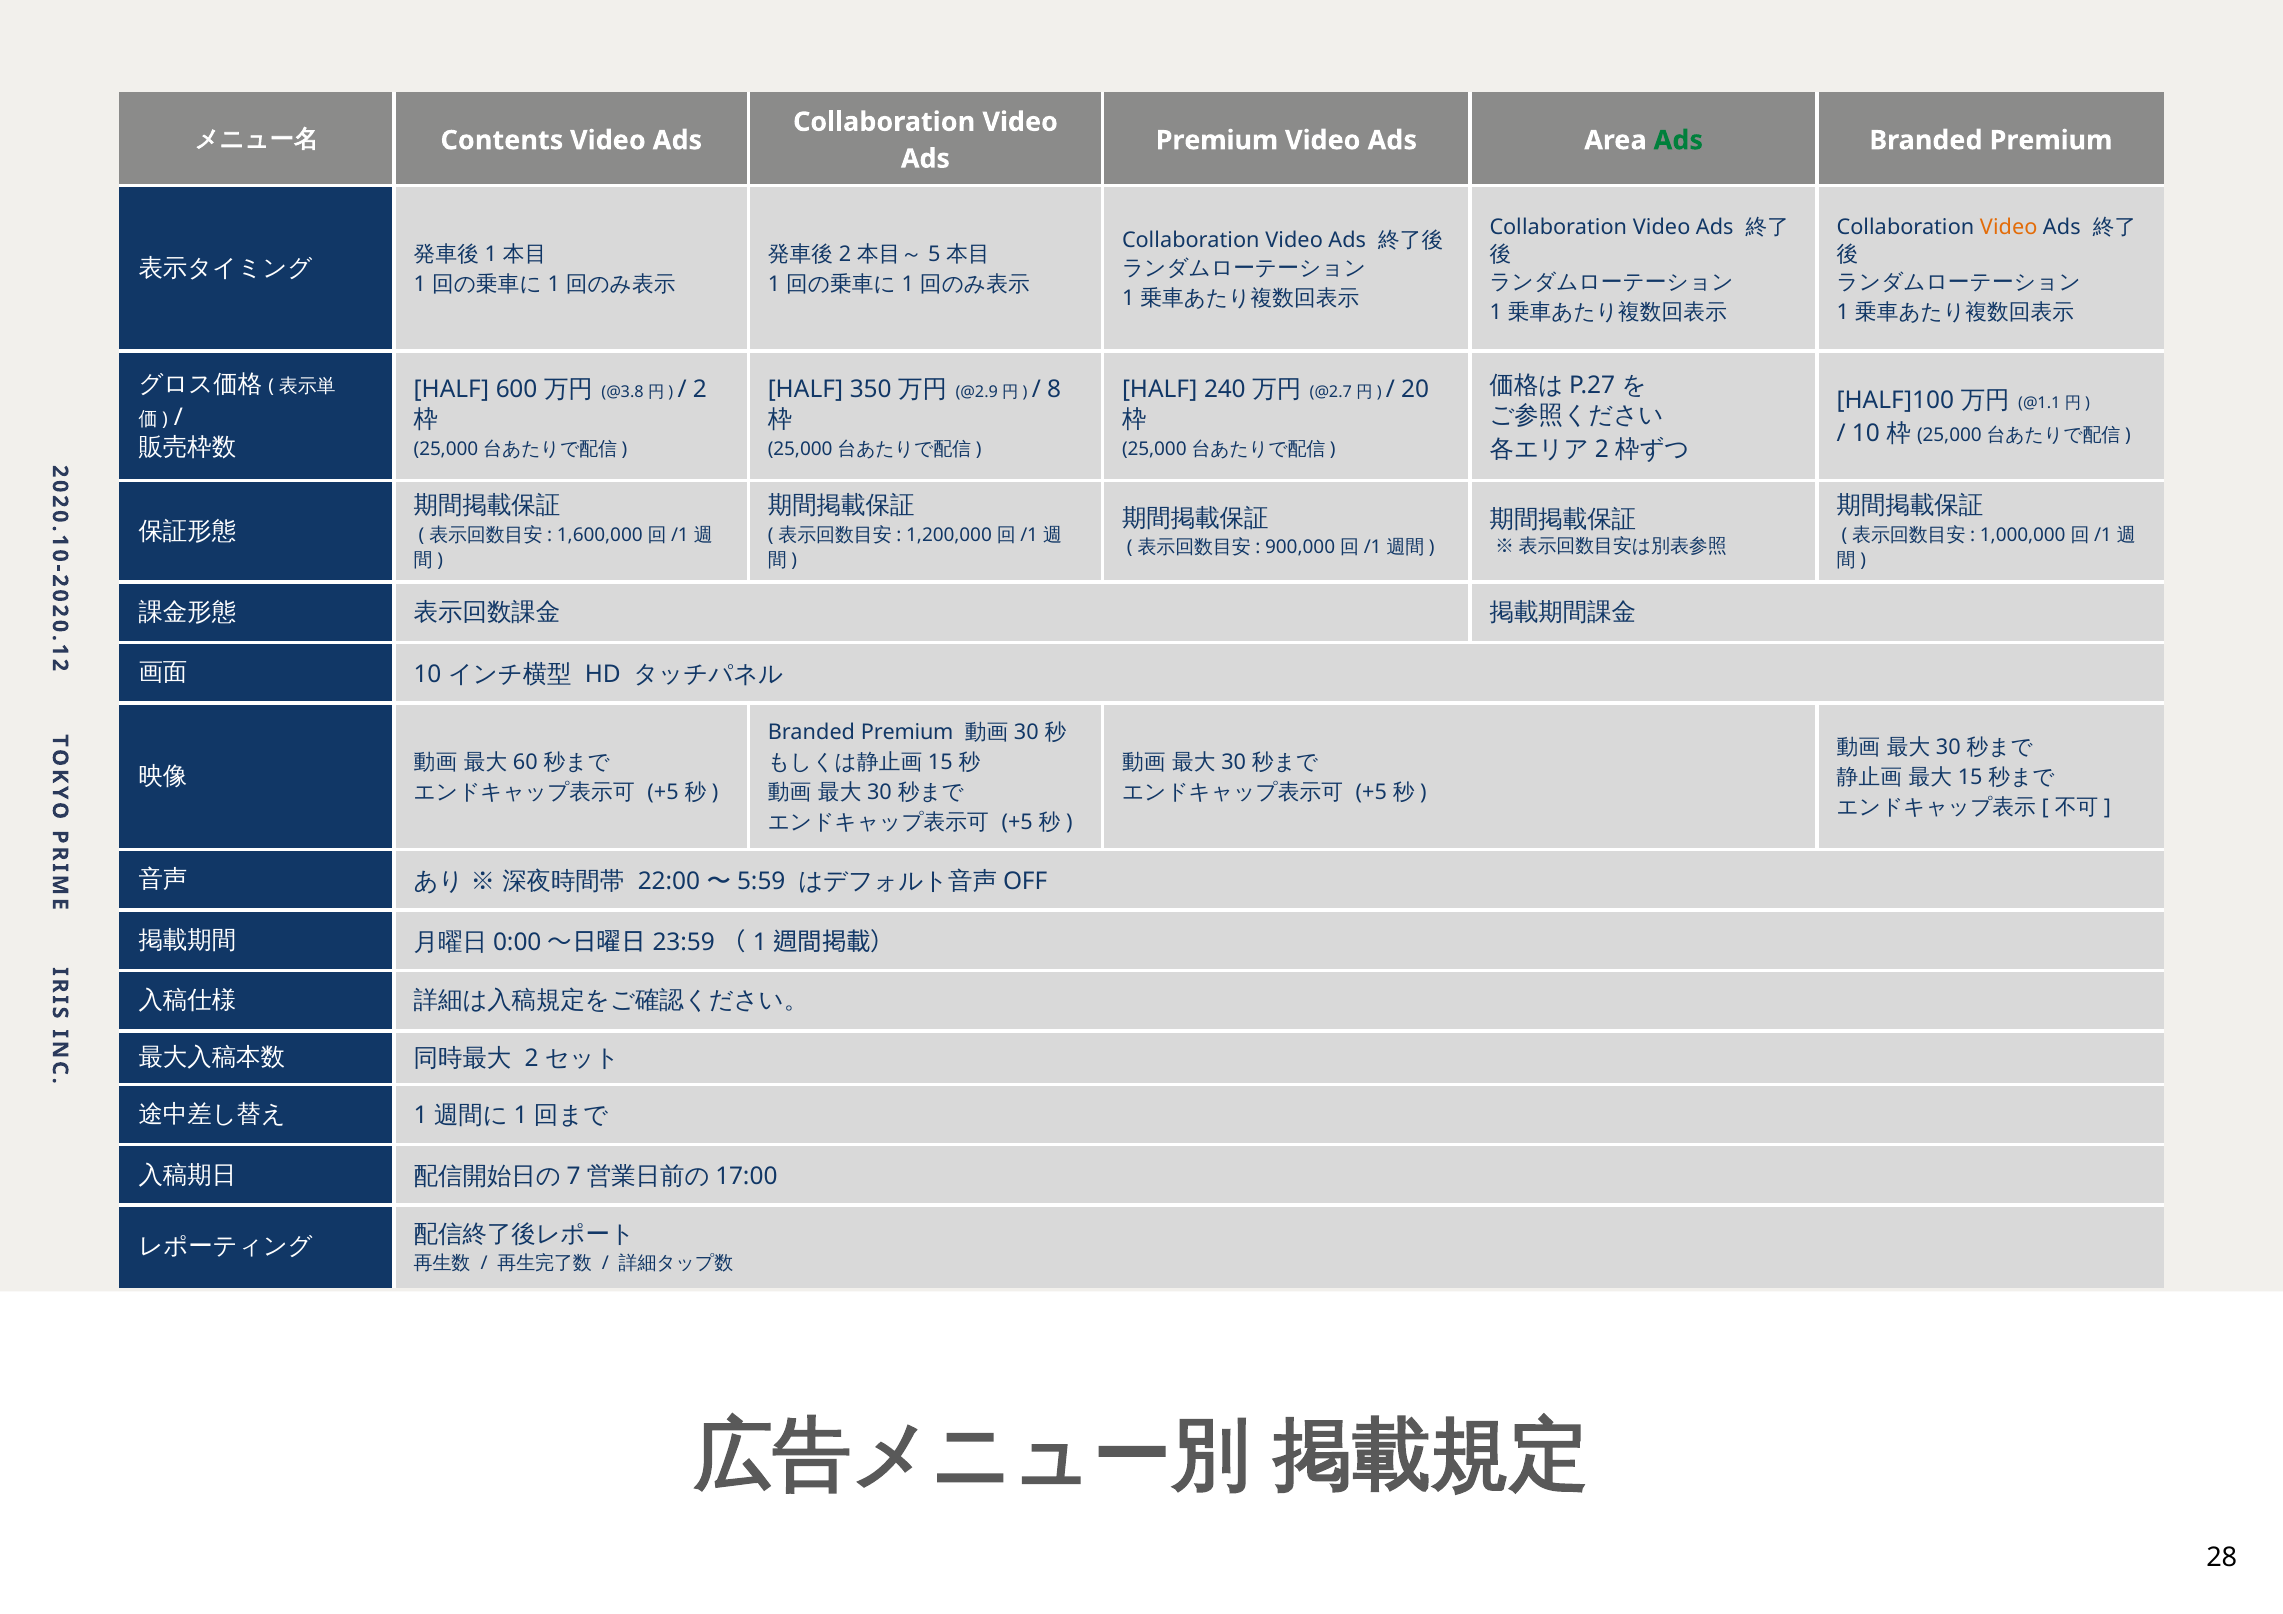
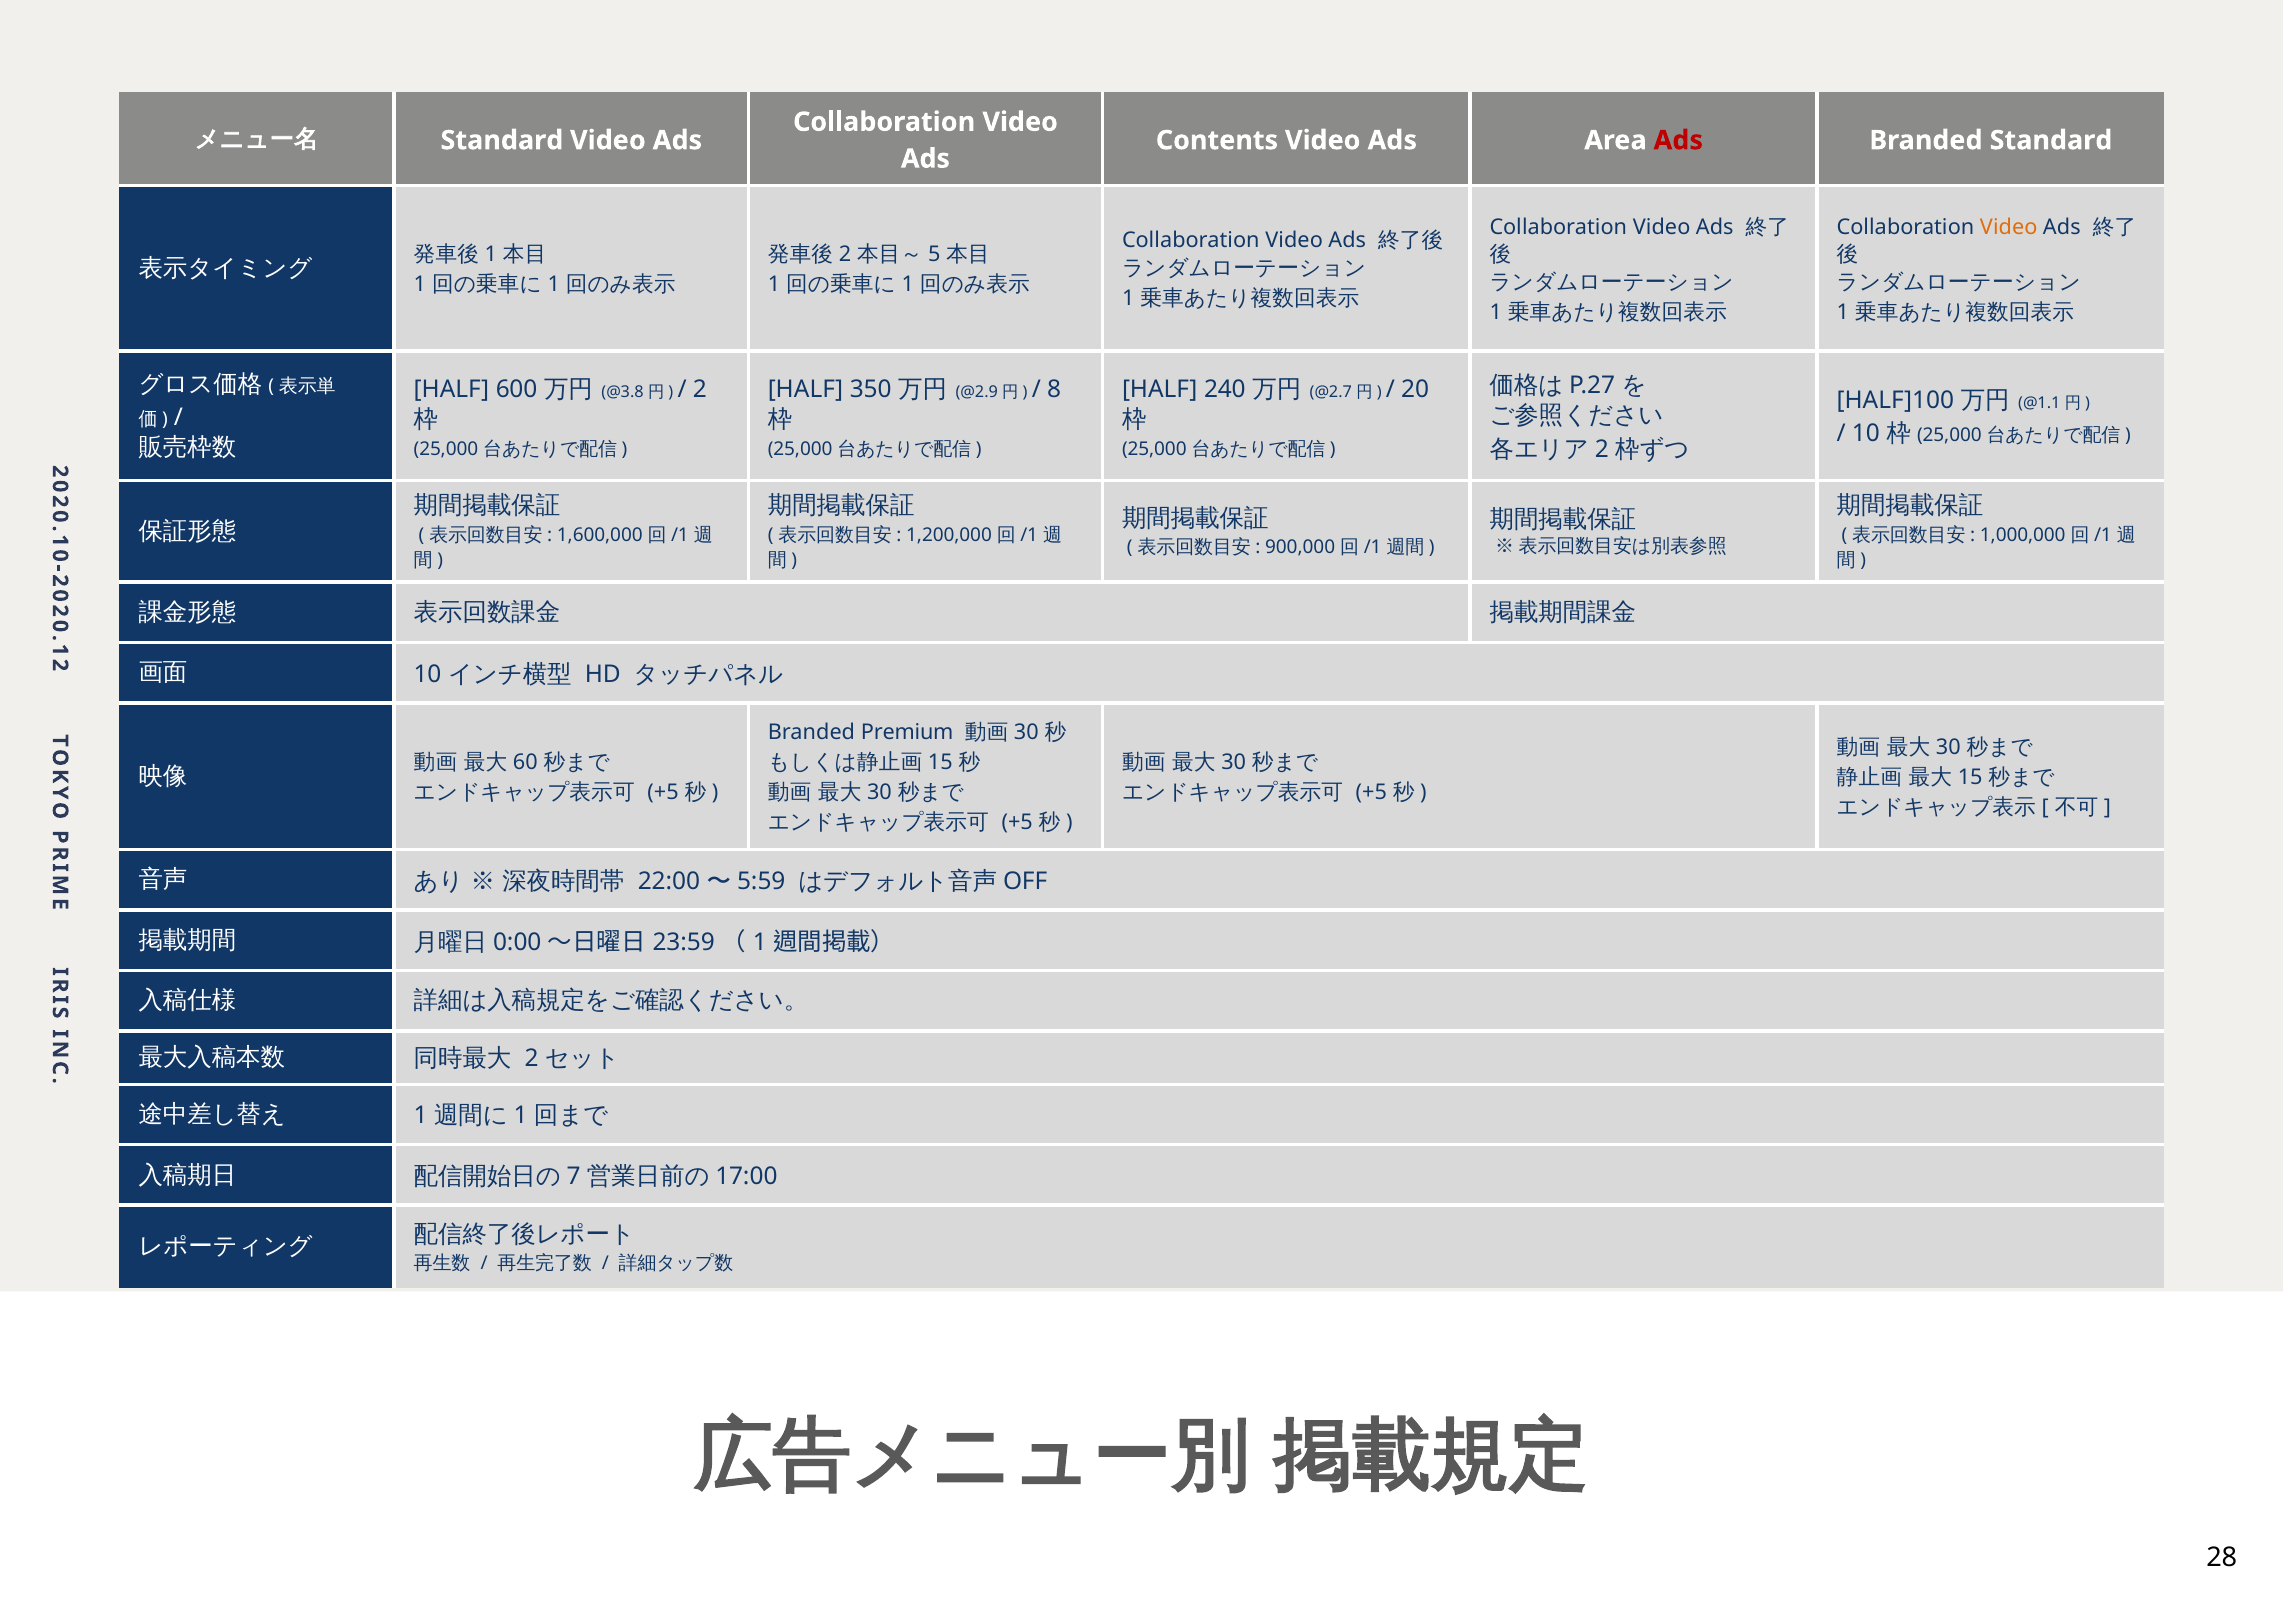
Contents at (502, 140): Contents -> Standard
Premium at (1217, 140): Premium -> Contents
Ads at (1678, 140) colour: green -> red
Premium at (2051, 140): Premium -> Standard
